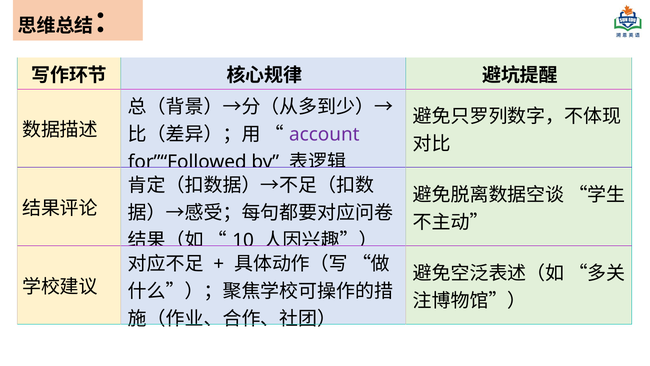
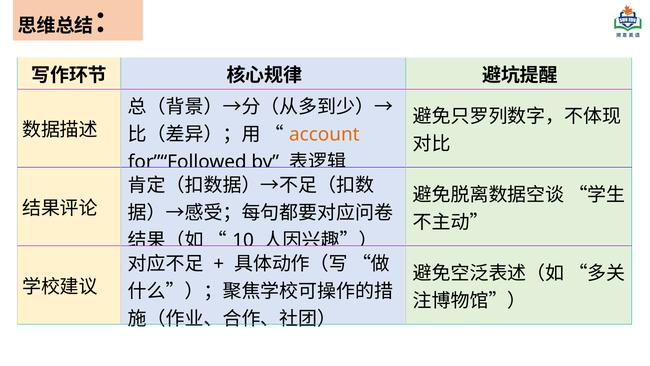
account colour: purple -> orange
